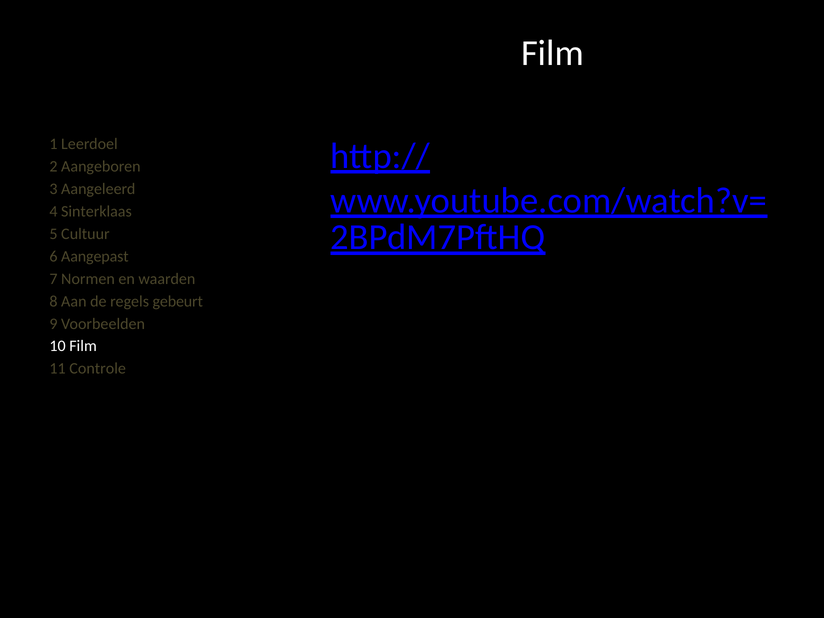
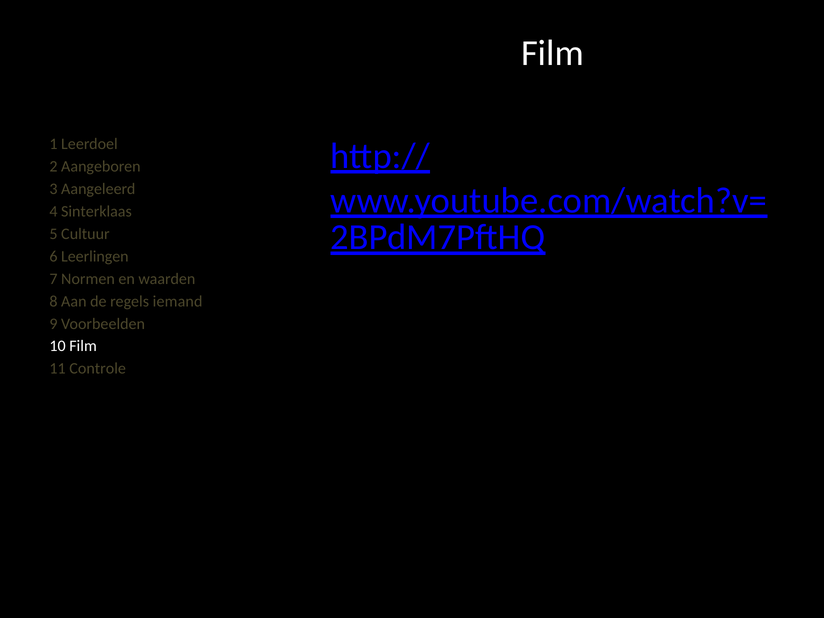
Aangepast: Aangepast -> Leerlingen
gebeurt: gebeurt -> iemand
